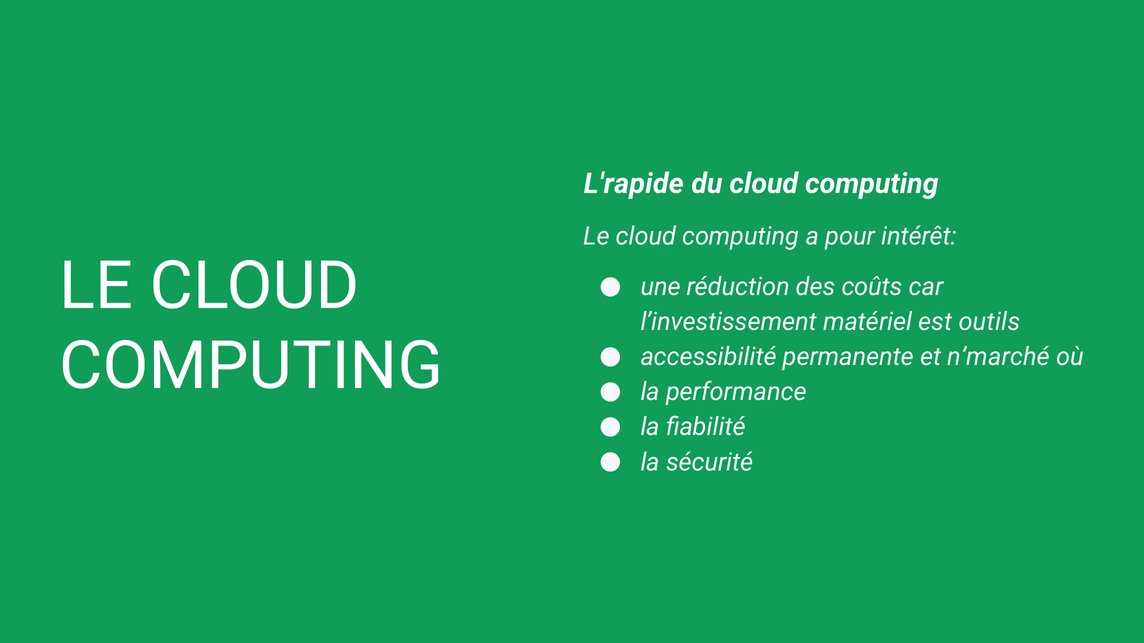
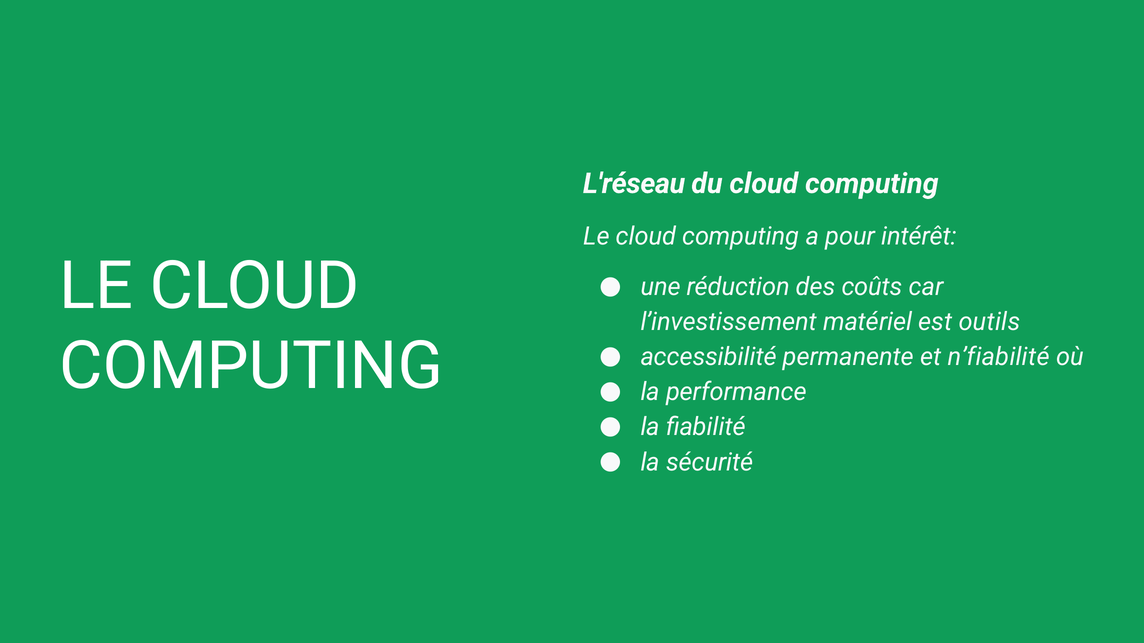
L'rapide: L'rapide -> L'réseau
n’marché: n’marché -> n’fiabilité
